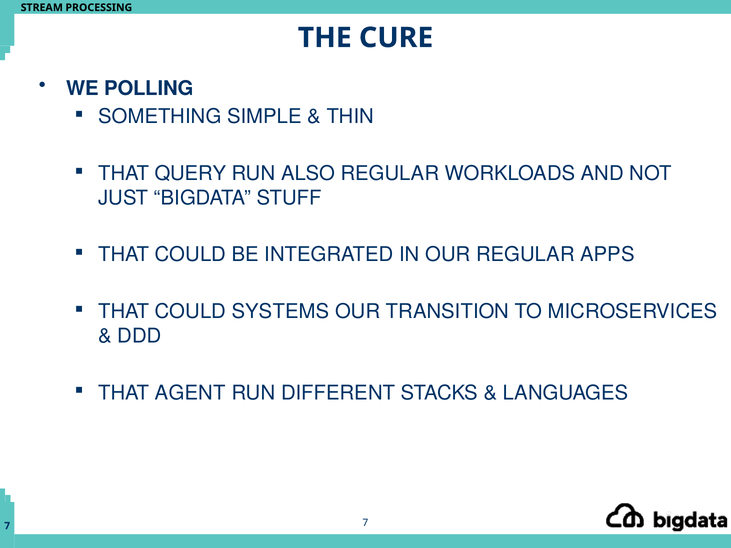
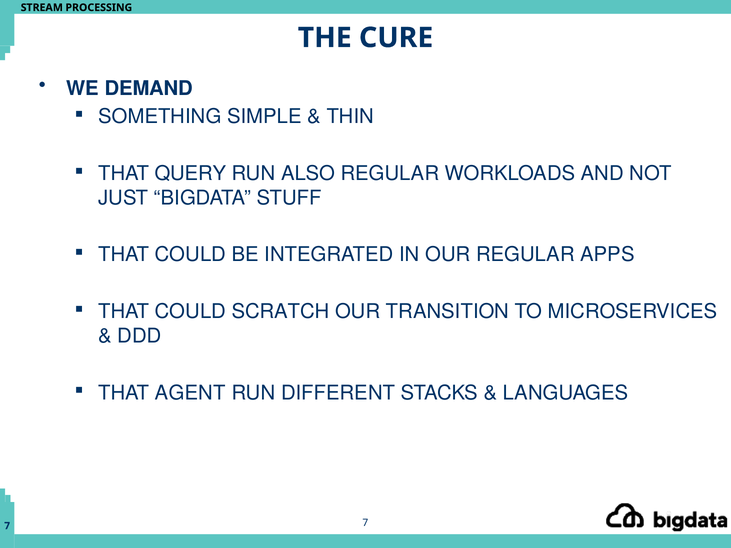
POLLING: POLLING -> DEMAND
SYSTEMS: SYSTEMS -> SCRATCH
